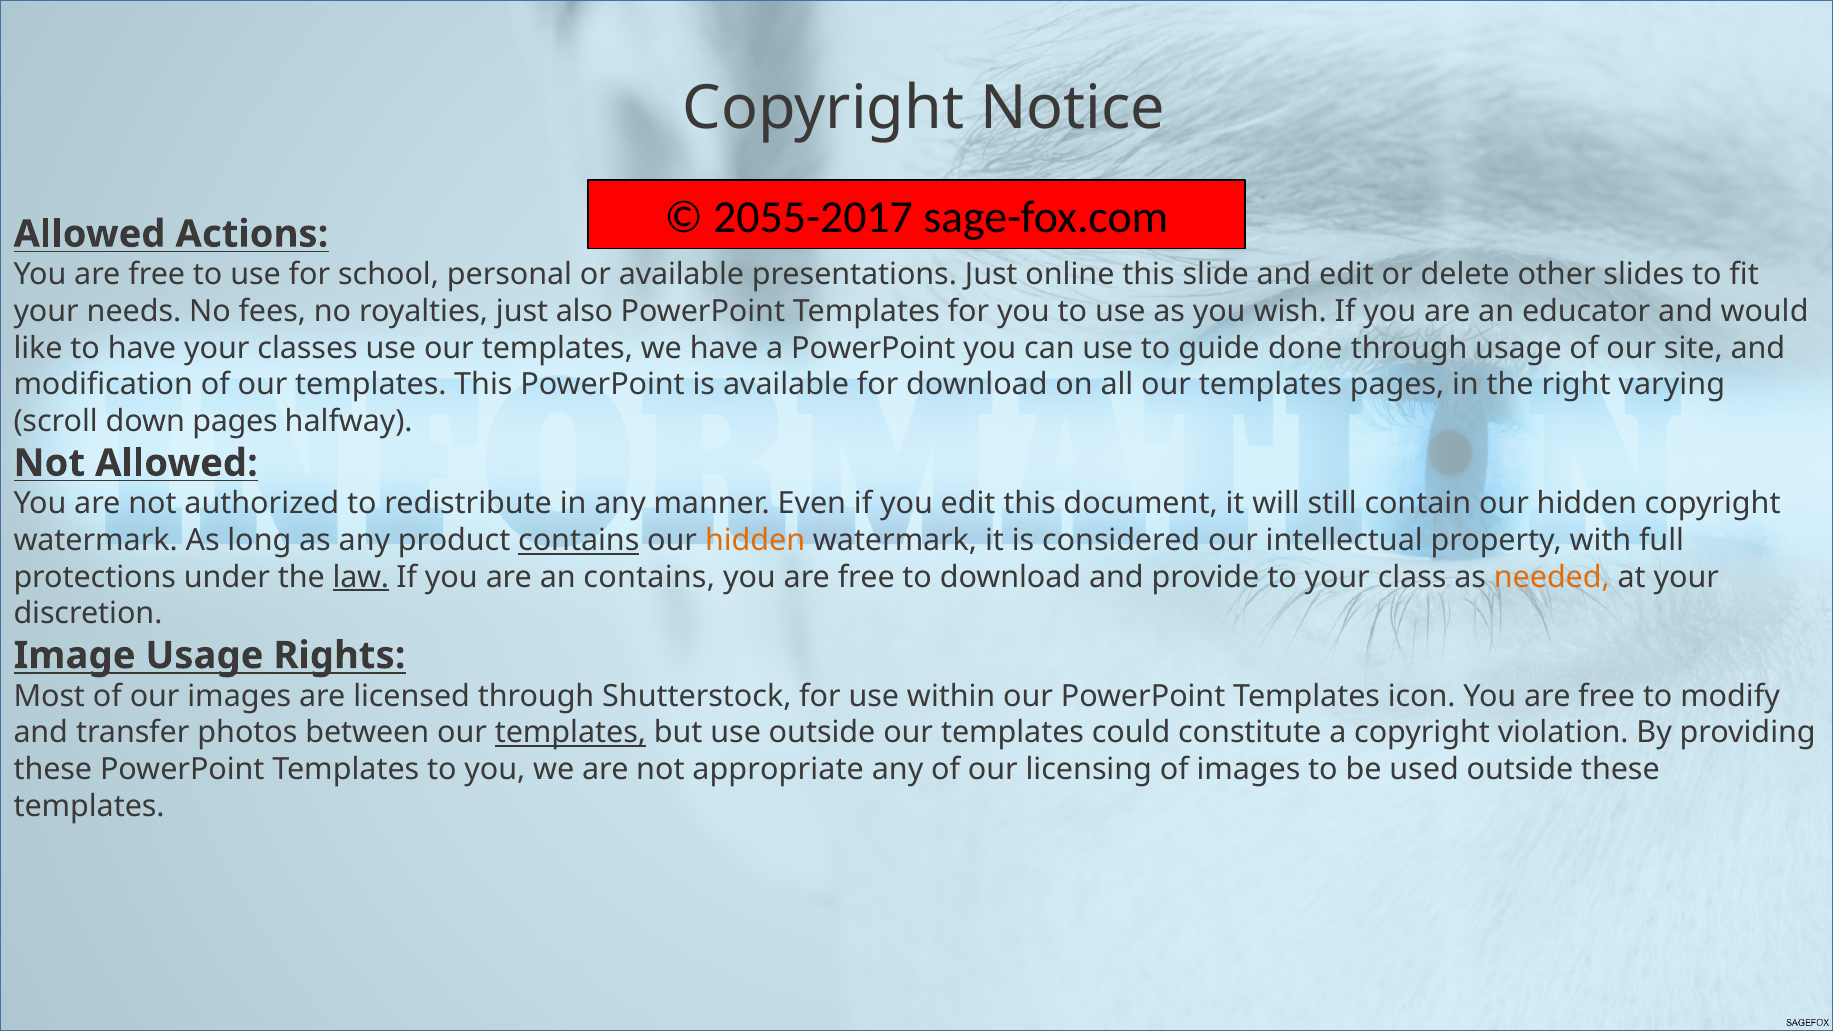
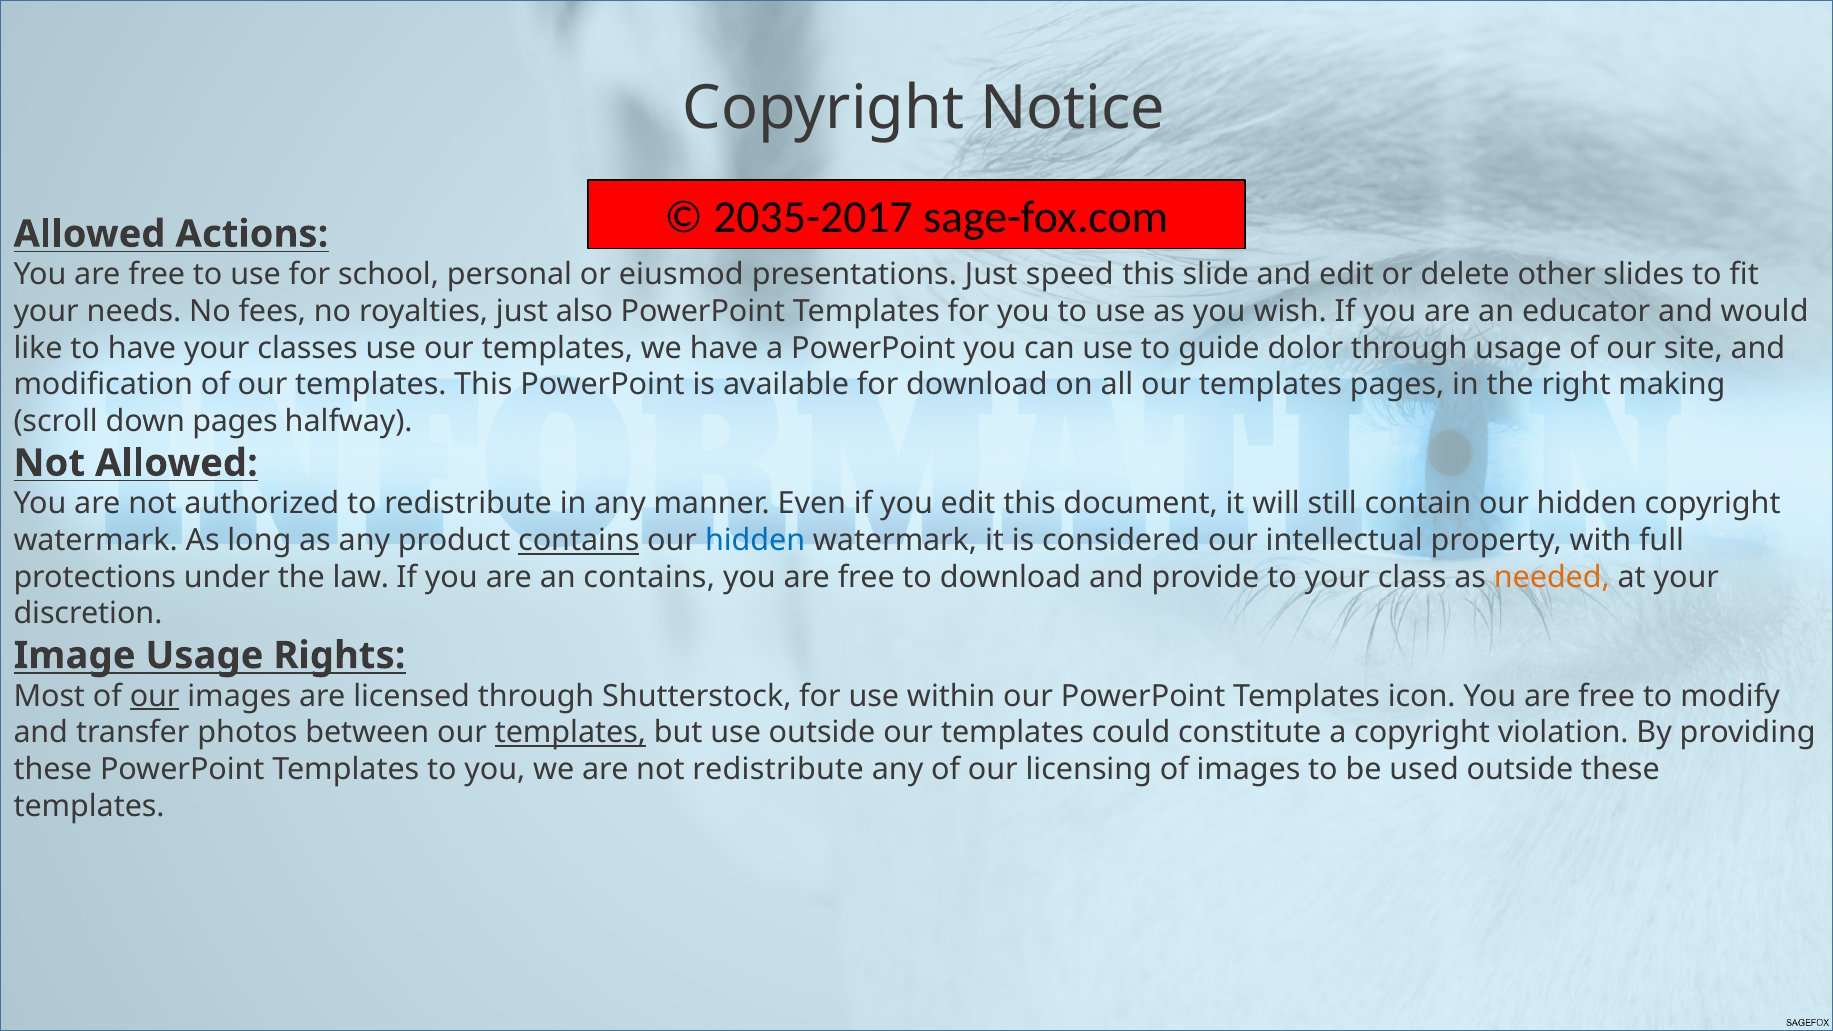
2055-2017: 2055-2017 -> 2035-2017
or available: available -> eiusmod
online: online -> speed
done: done -> dolor
varying: varying -> making
hidden at (755, 541) colour: orange -> blue
law underline: present -> none
our at (155, 696) underline: none -> present
not appropriate: appropriate -> redistribute
